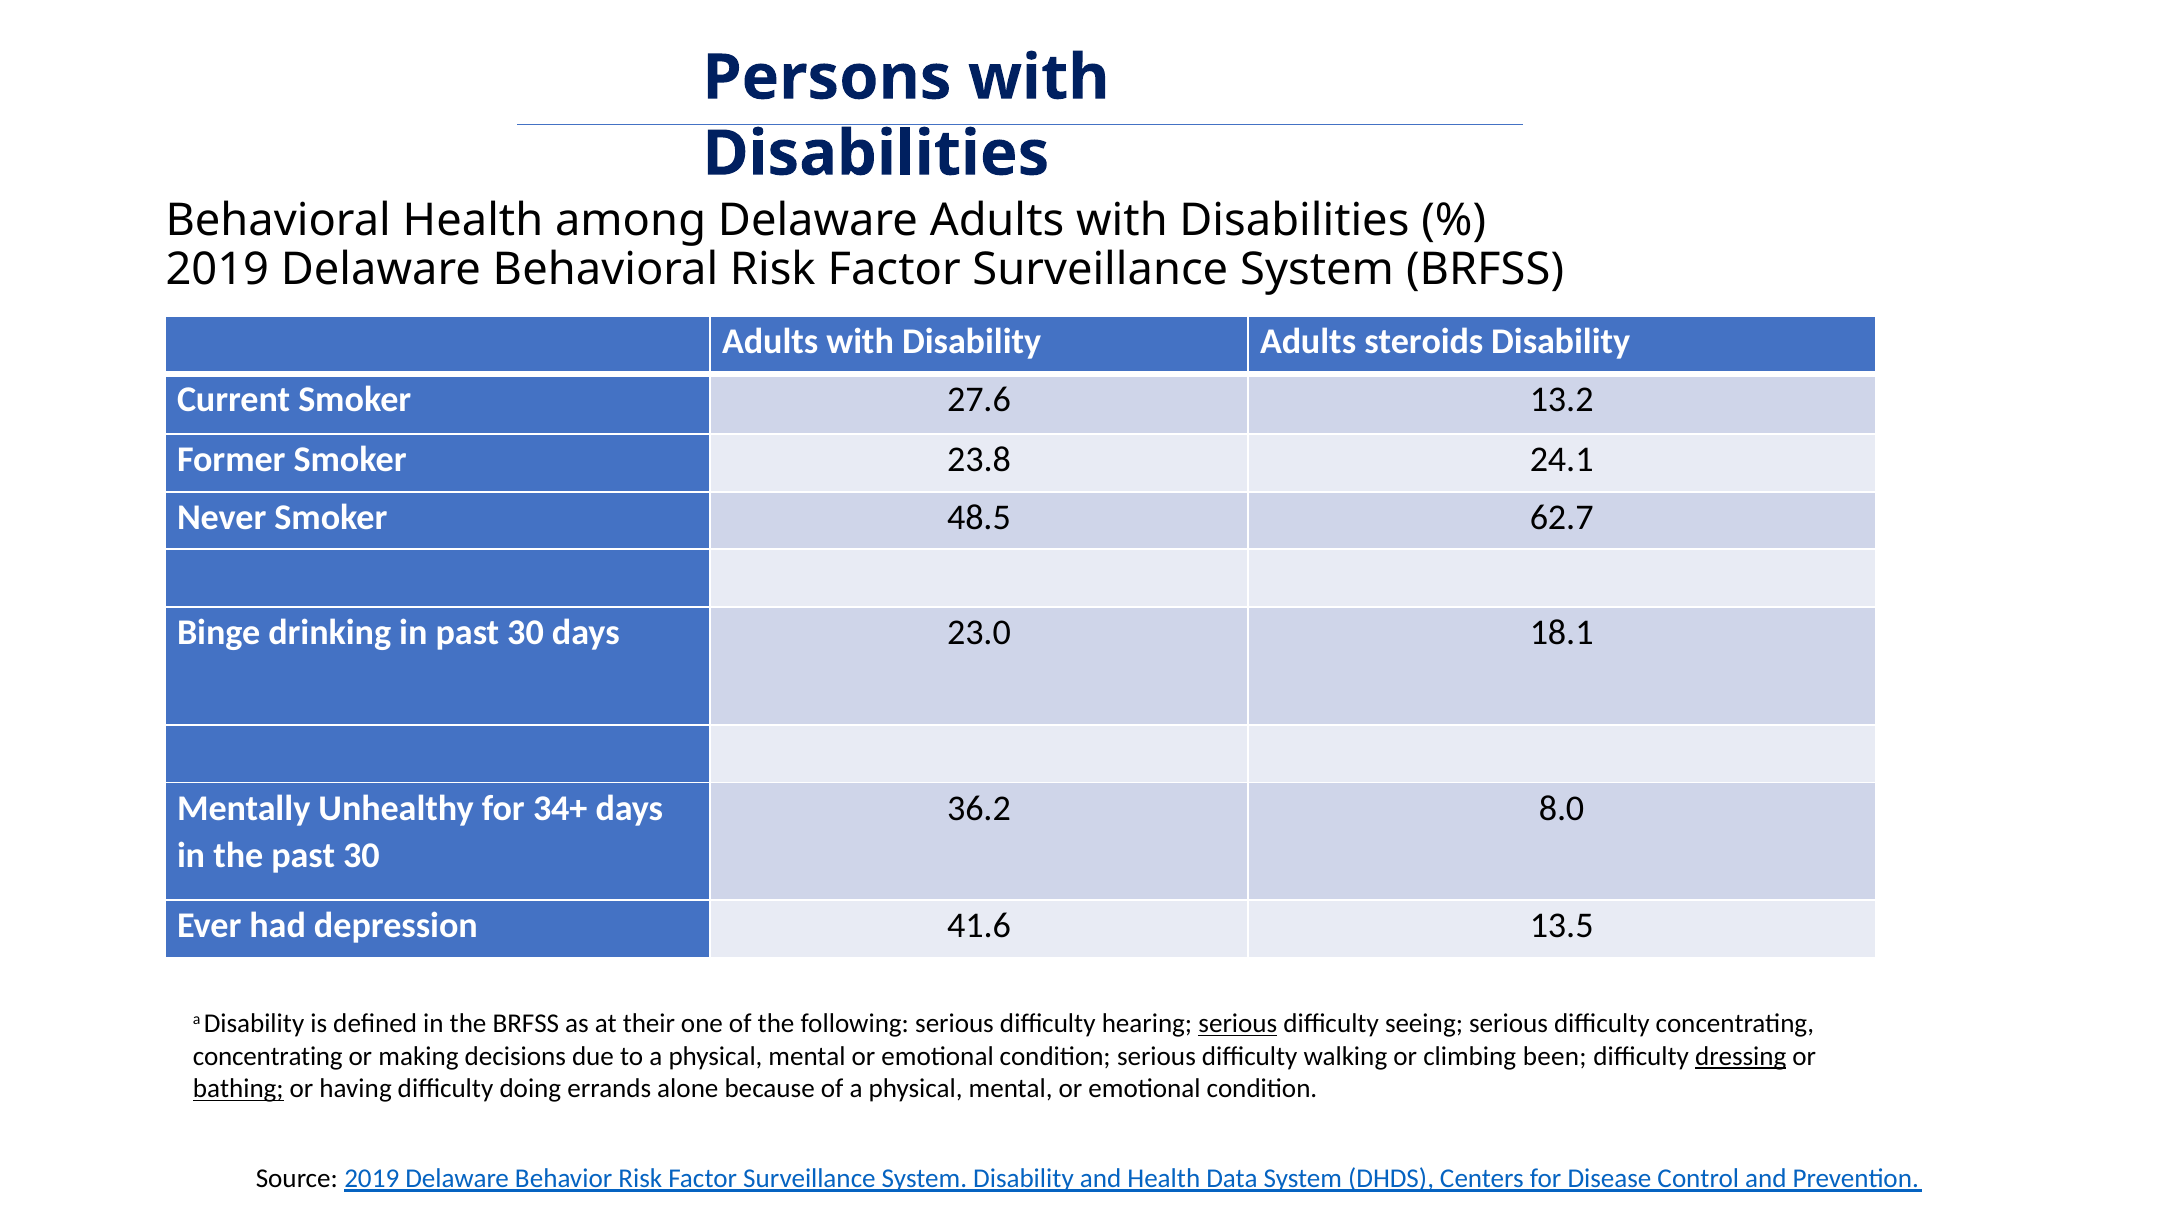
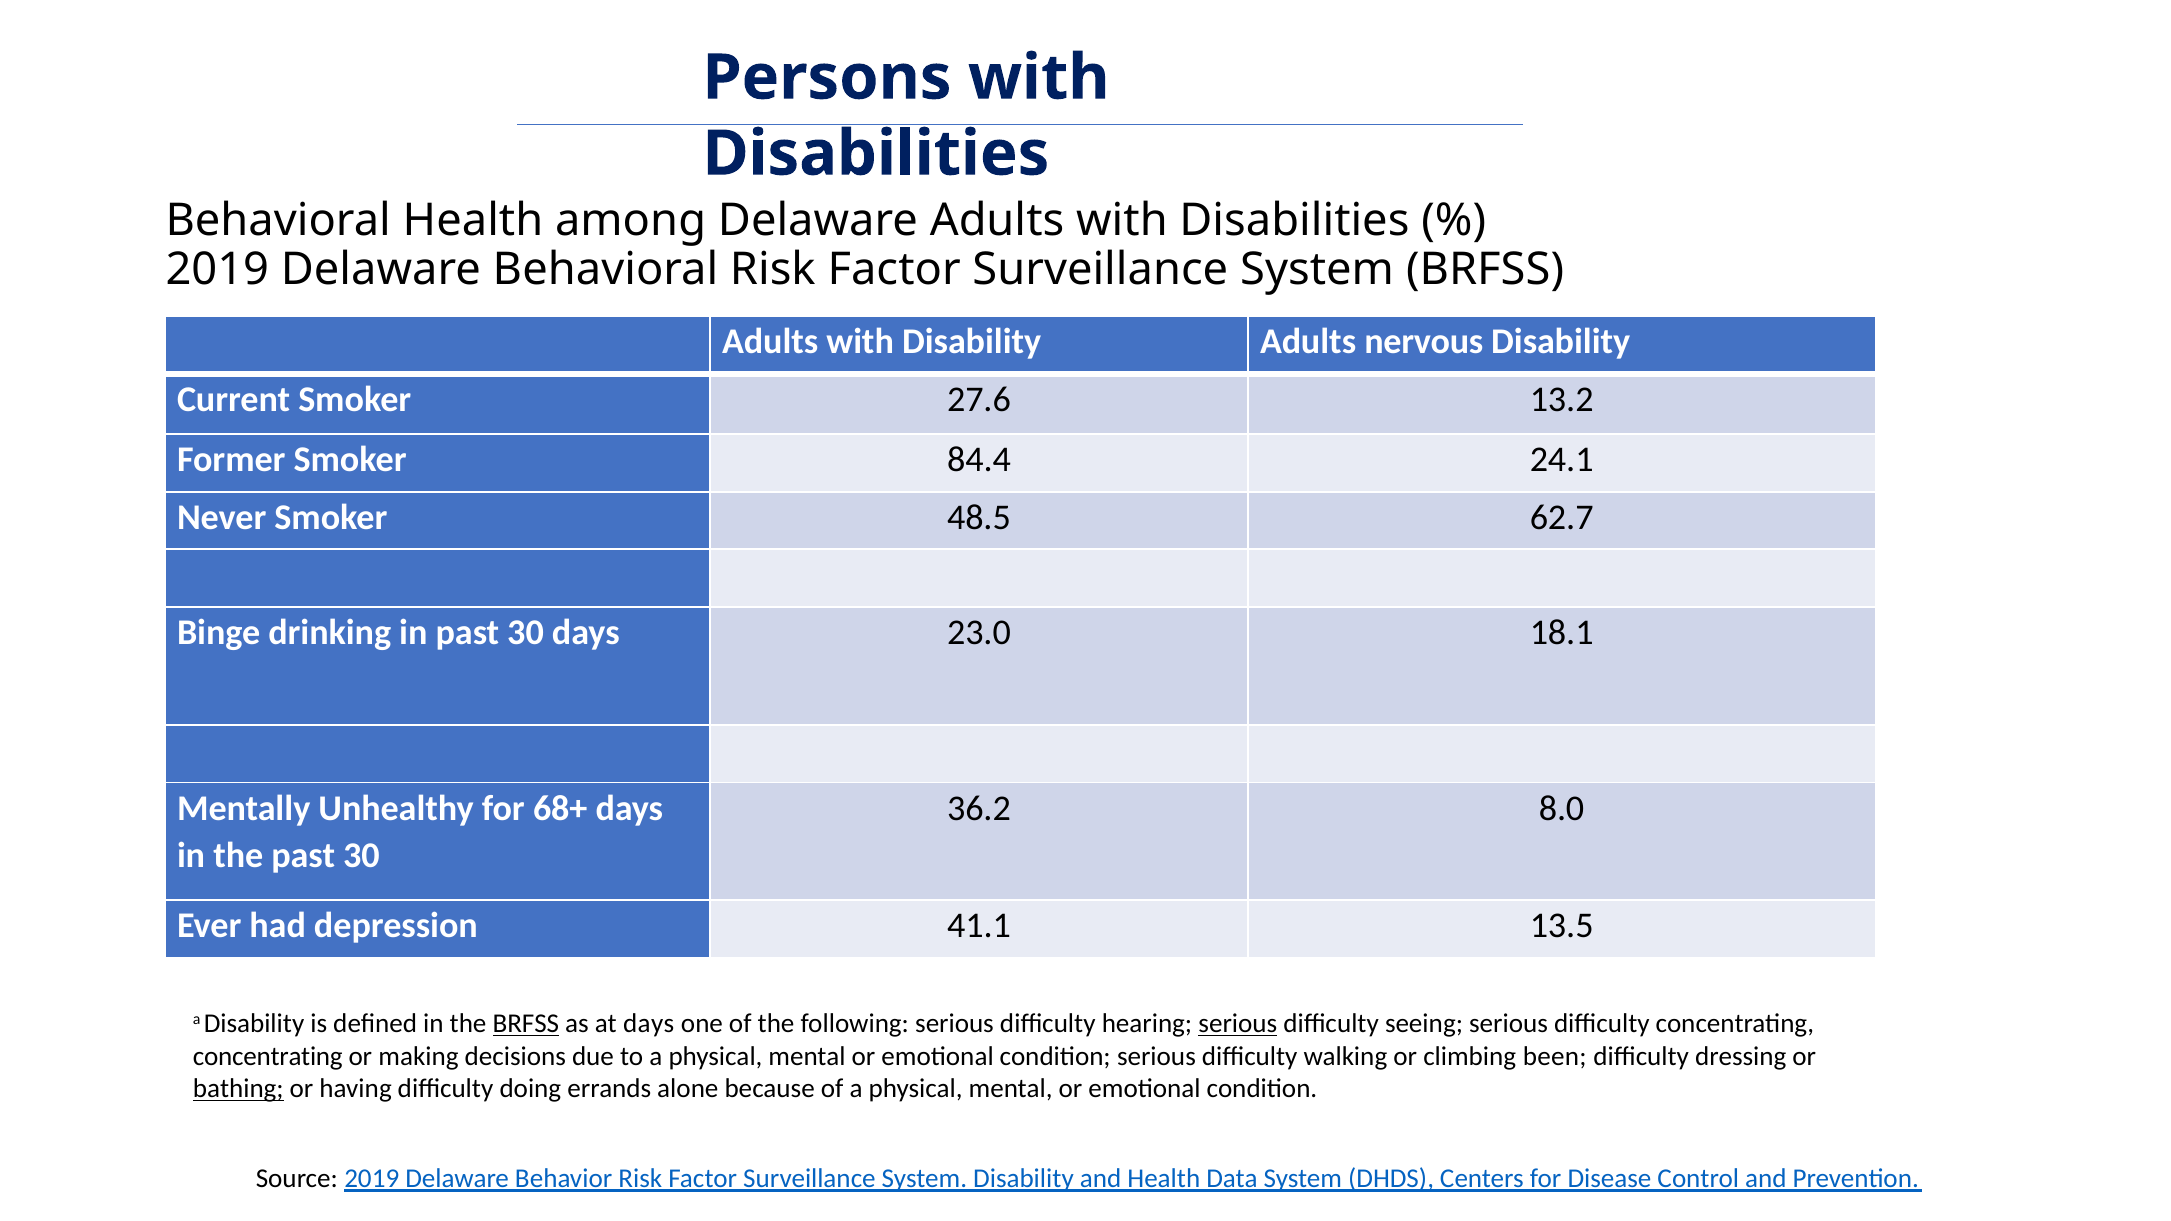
steroids: steroids -> nervous
23.8: 23.8 -> 84.4
34+: 34+ -> 68+
41.6: 41.6 -> 41.1
BRFSS at (526, 1024) underline: none -> present
at their: their -> days
dressing underline: present -> none
